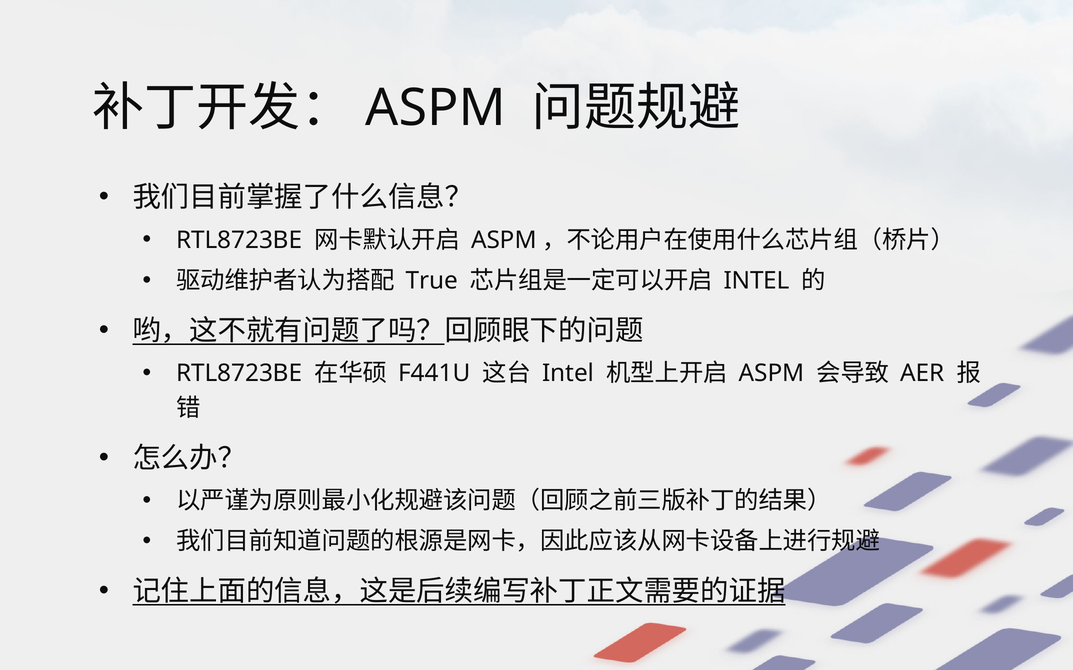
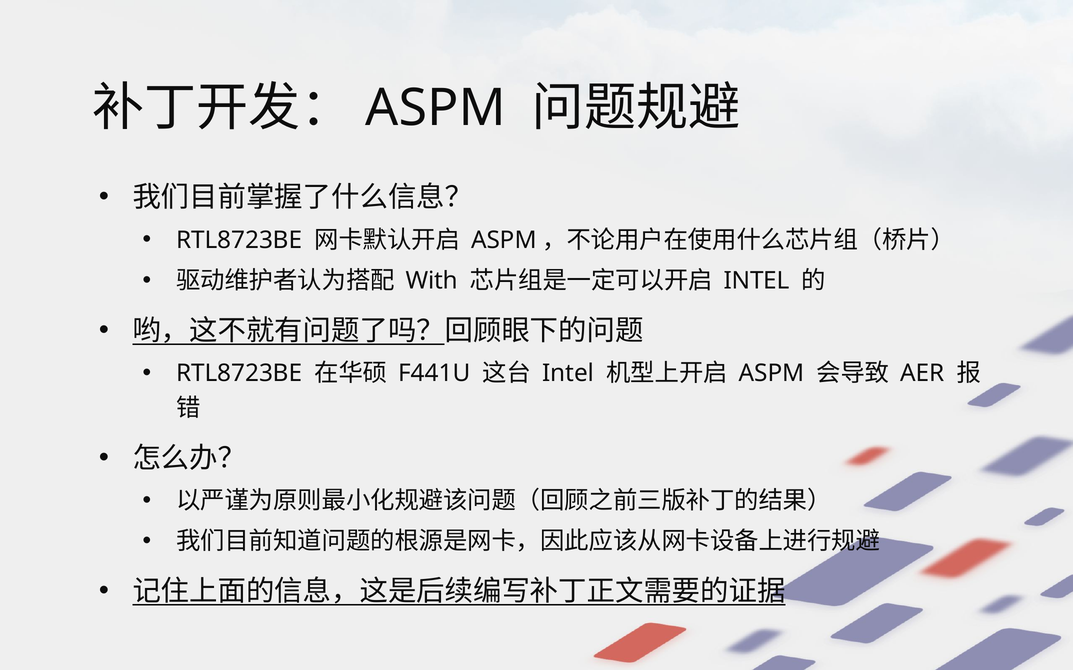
True: True -> With
